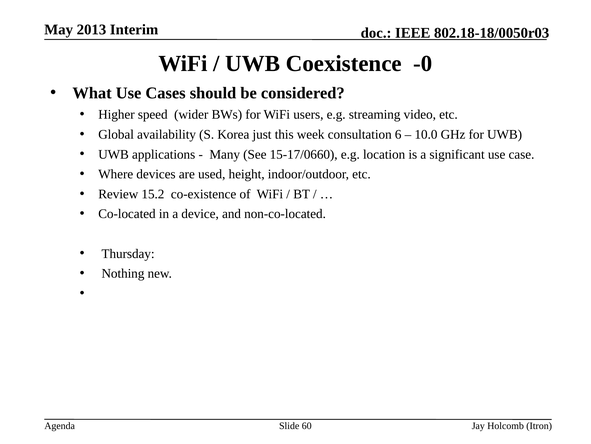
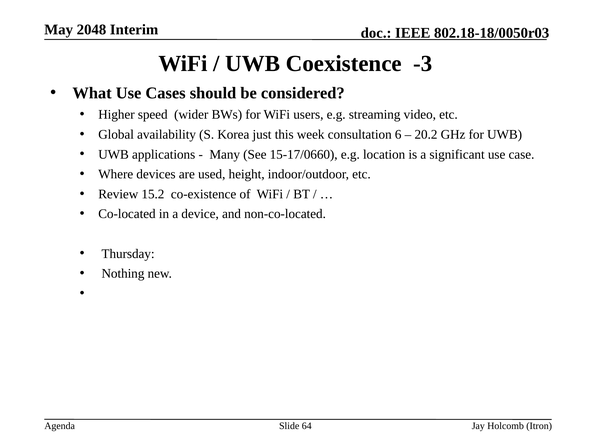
2013: 2013 -> 2048
-0: -0 -> -3
10.0: 10.0 -> 20.2
60: 60 -> 64
